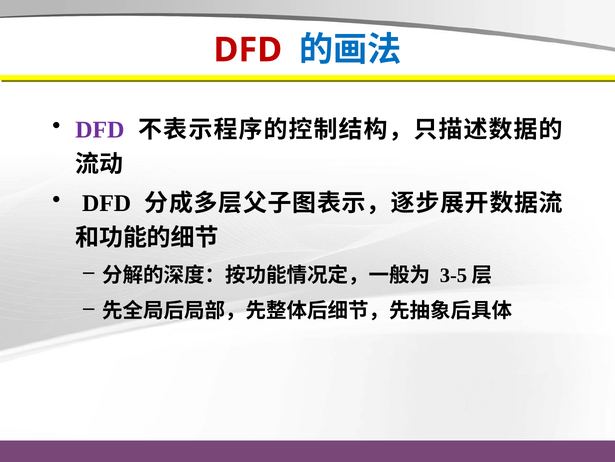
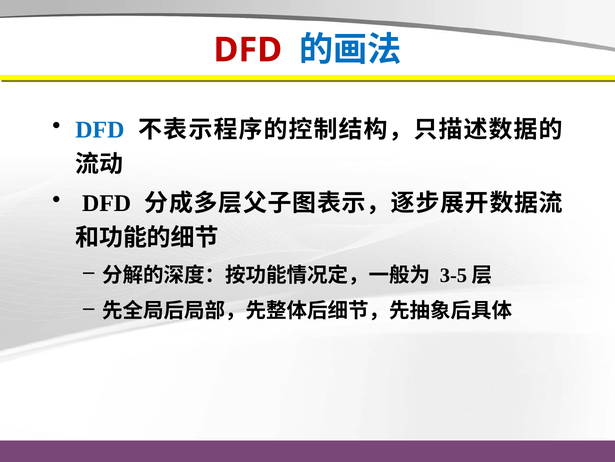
DFD at (100, 130) colour: purple -> blue
